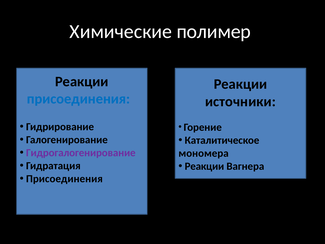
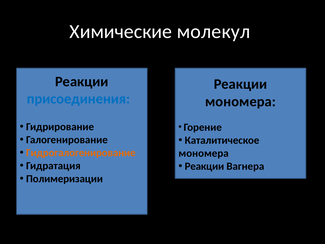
полимер: полимер -> молекул
источники at (240, 101): источники -> мономера
Гидрогалогенирование colour: purple -> orange
Присоединения at (64, 179): Присоединения -> Полимеризации
